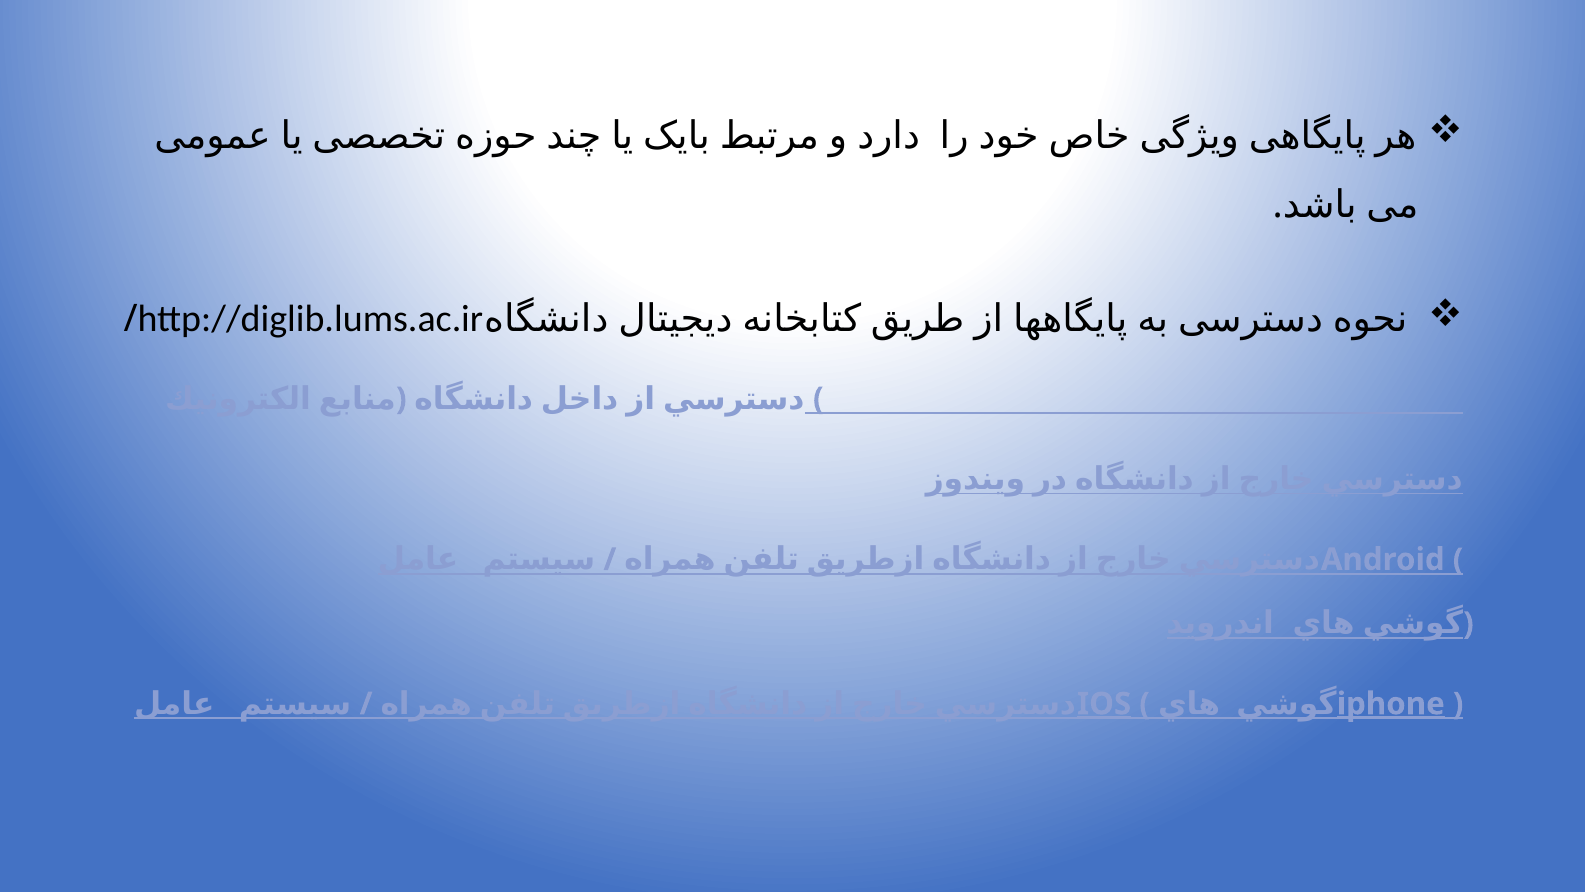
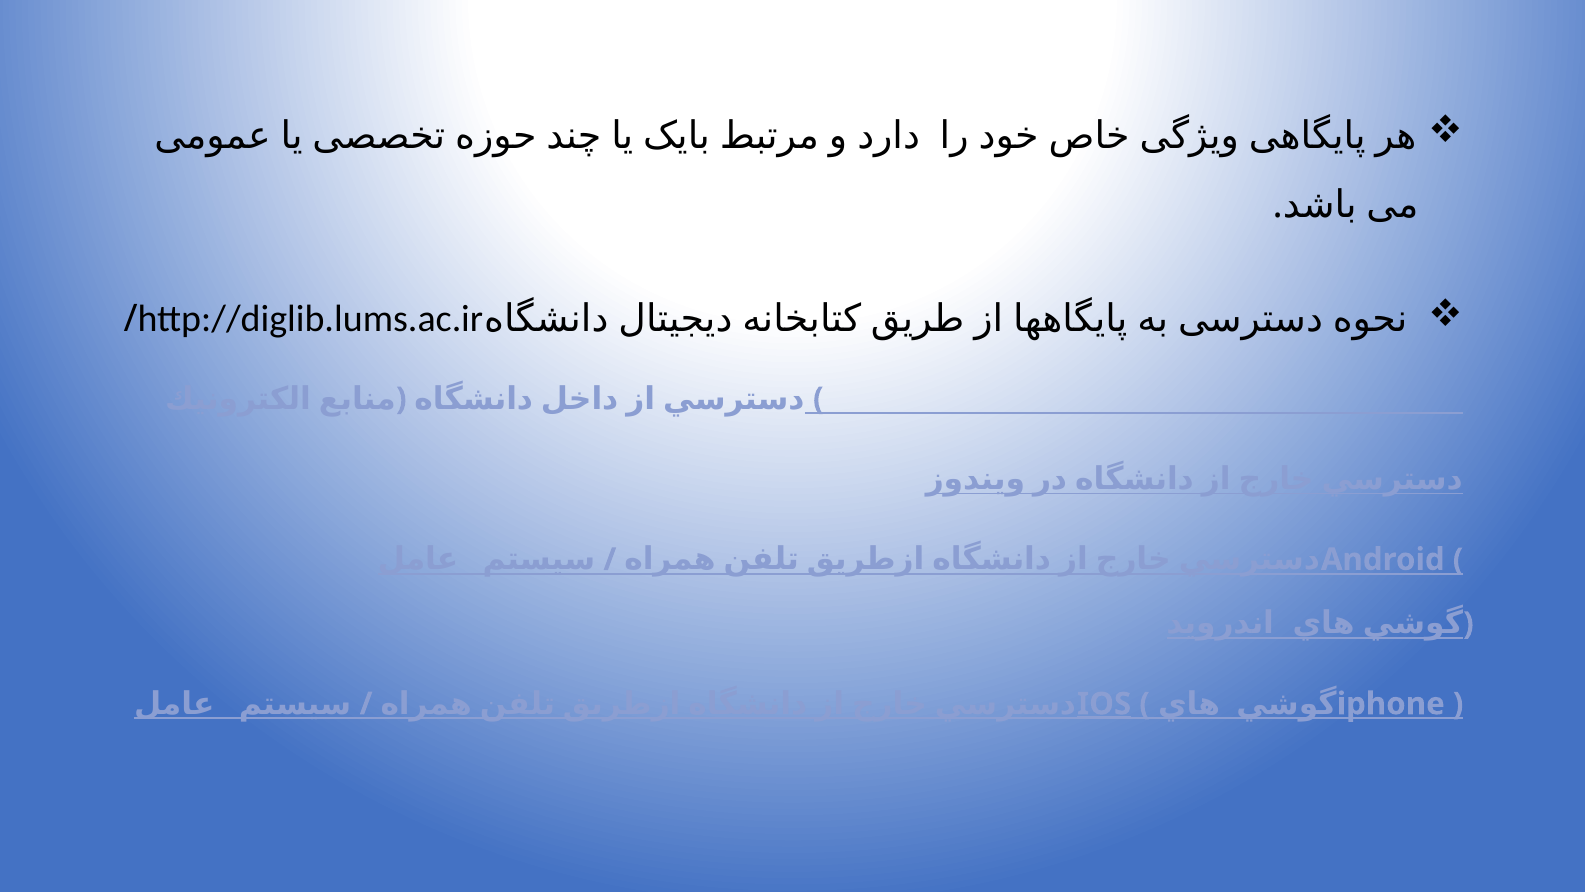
iphone underline: present -> none
